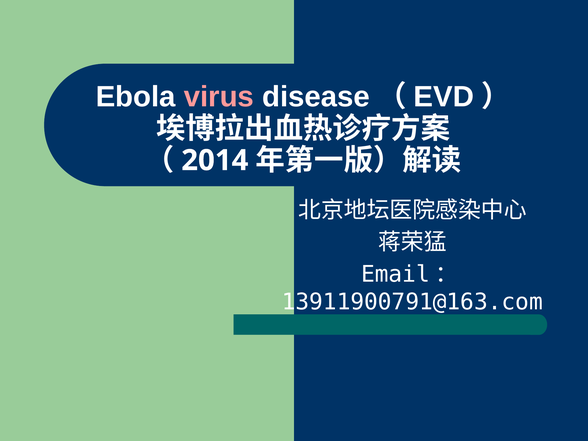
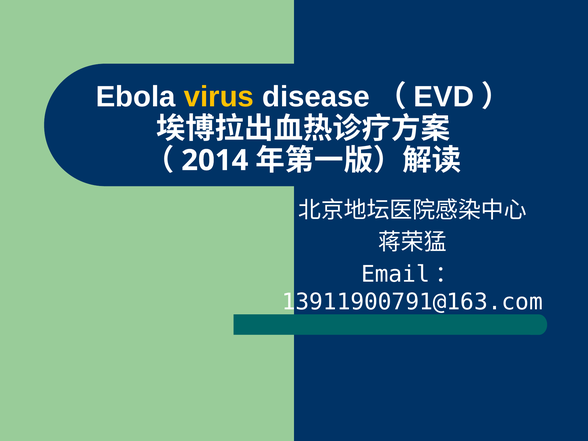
virus colour: pink -> yellow
